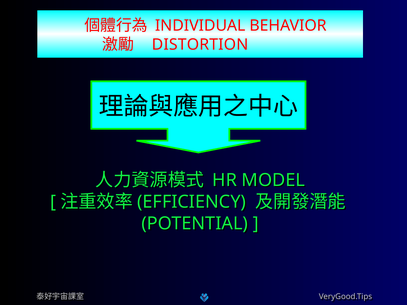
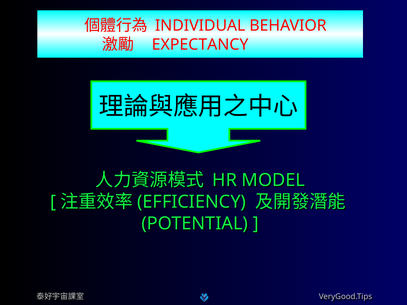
DISTORTION: DISTORTION -> EXPECTANCY
